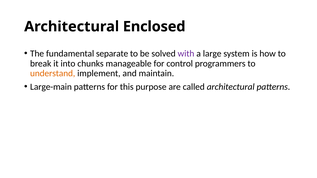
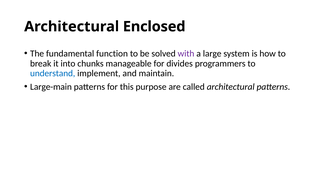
separate: separate -> function
control: control -> divides
understand colour: orange -> blue
